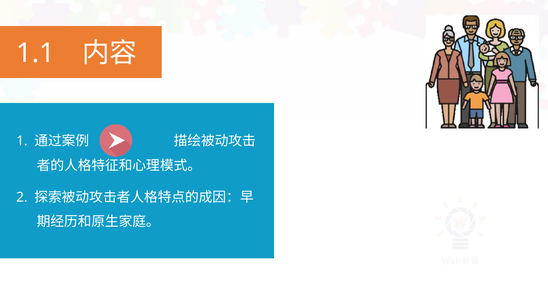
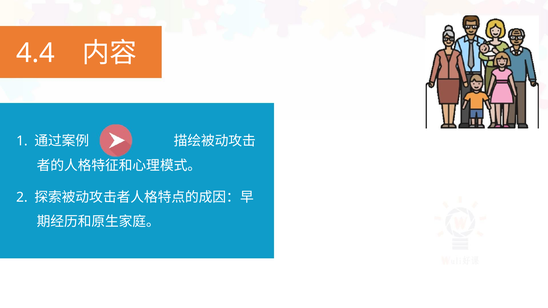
1.1: 1.1 -> 4.4
